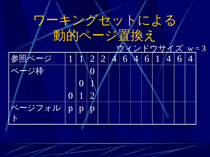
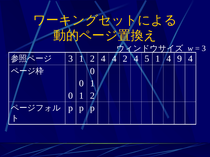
1 at (71, 59): 1 -> 3
1 2 2: 2 -> 4
6 at (125, 59): 6 -> 2
6 at (147, 59): 6 -> 5
1 4 6: 6 -> 9
